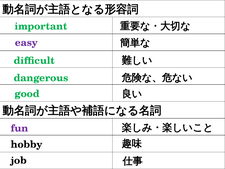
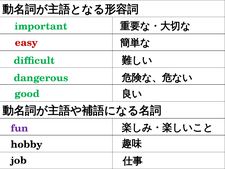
easy colour: purple -> red
